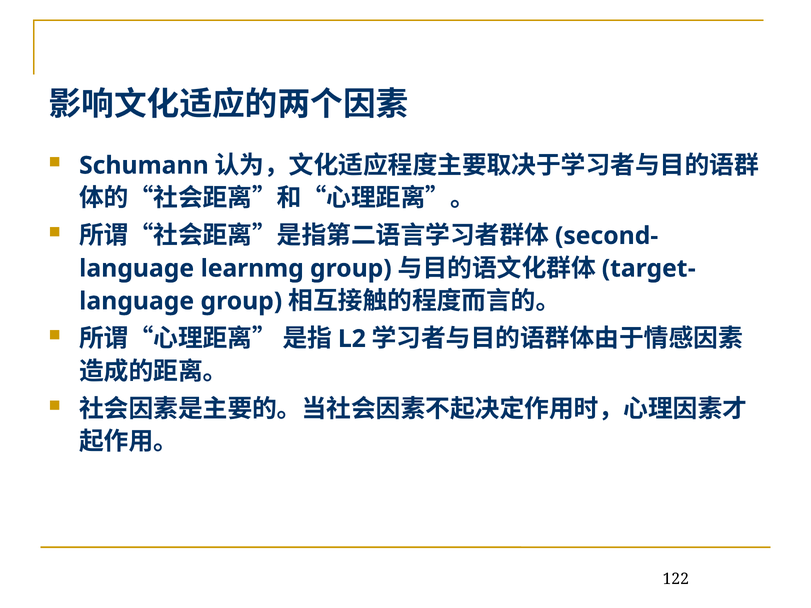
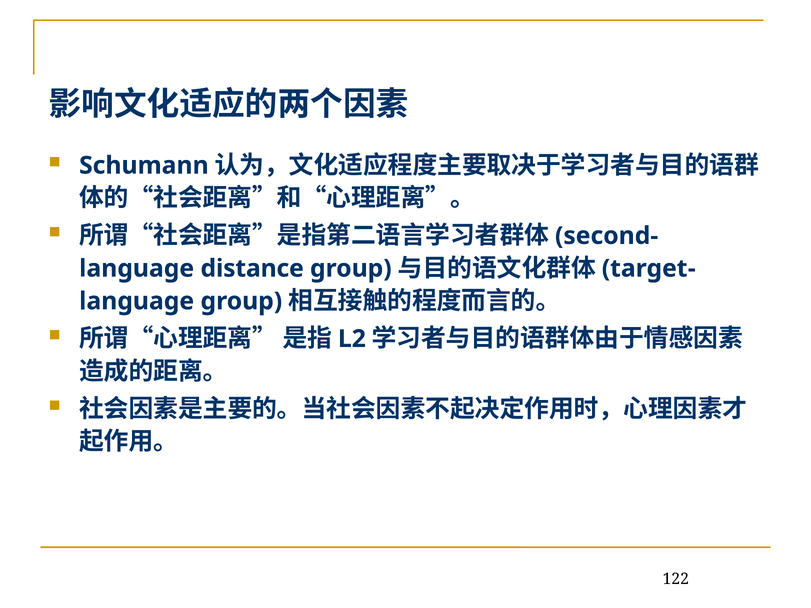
learnmg: learnmg -> distance
